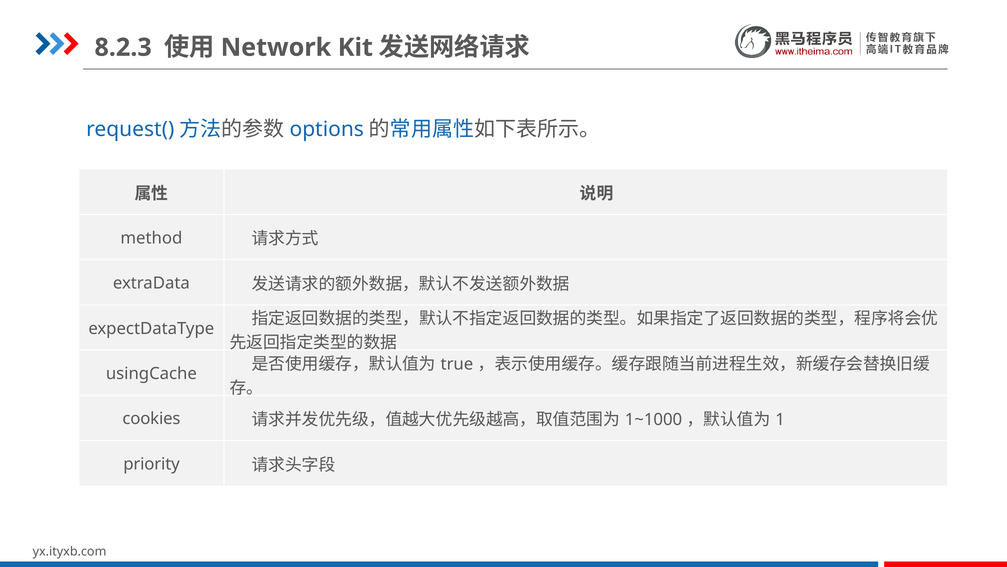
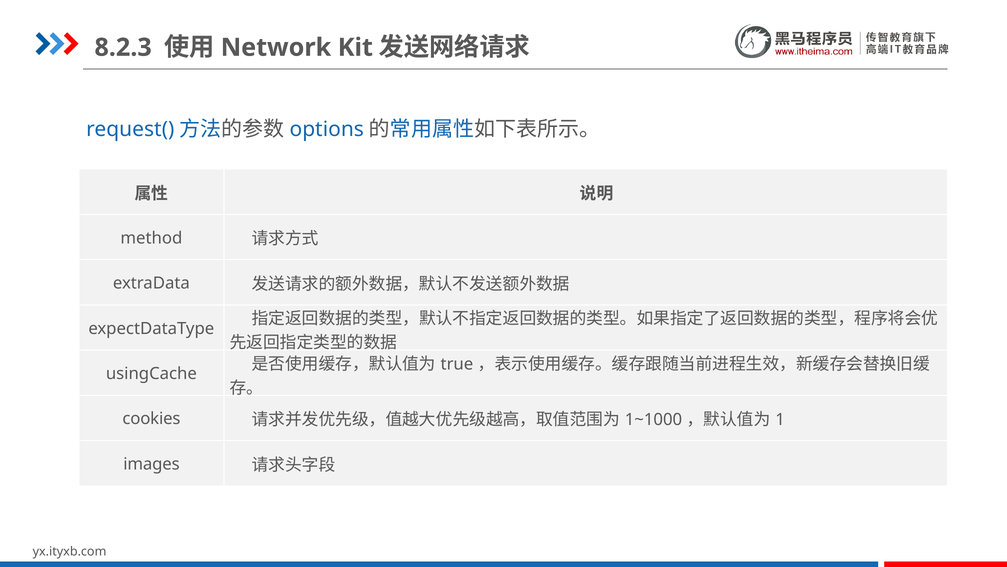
priority: priority -> images
